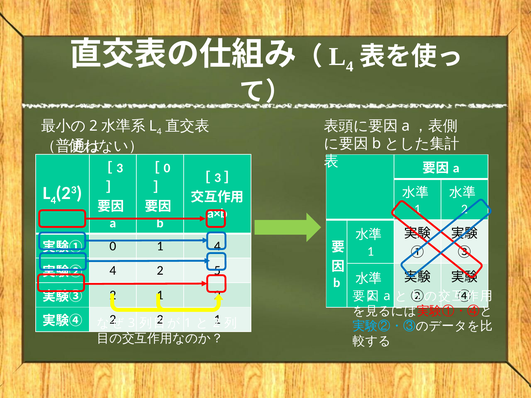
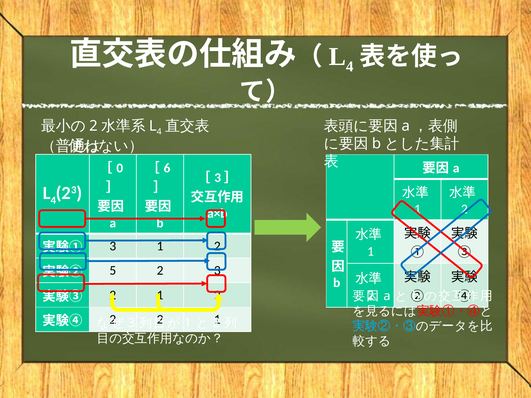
3 at (120, 168): 3 -> 0
0 at (167, 168): 0 -> 6
0 at (113, 246): 0 -> 3
4 at (217, 246): 4 -> 2
4 at (113, 271): 4 -> 5
2 5: 5 -> 3
